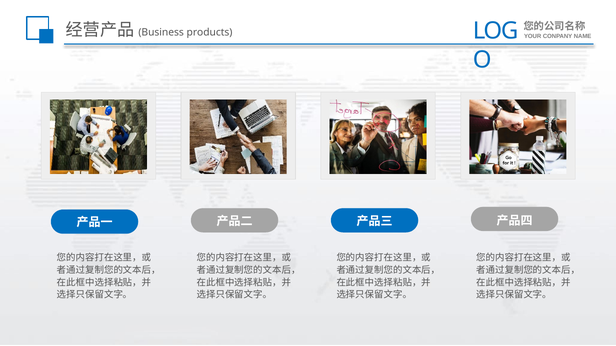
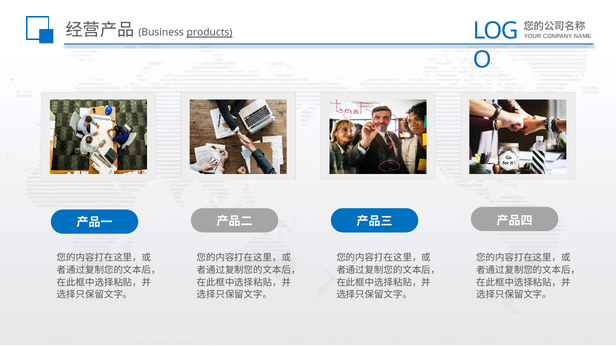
products underline: none -> present
